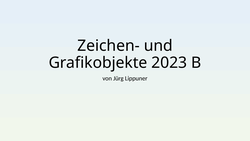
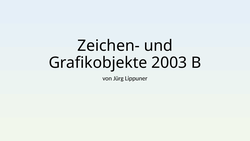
2023: 2023 -> 2003
